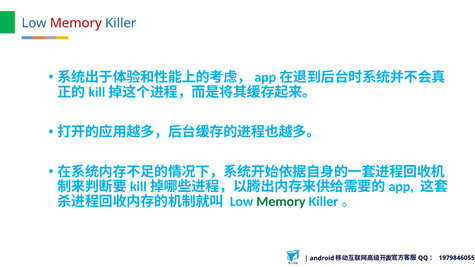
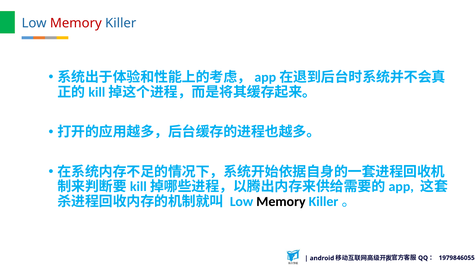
Memory at (281, 202) colour: green -> black
